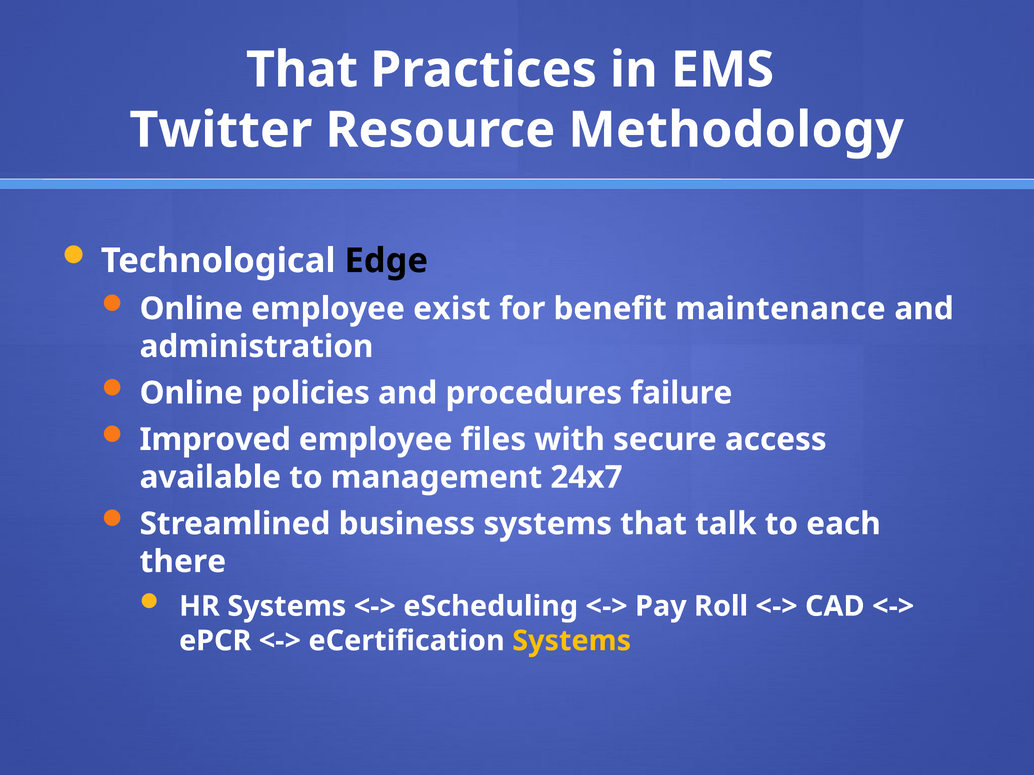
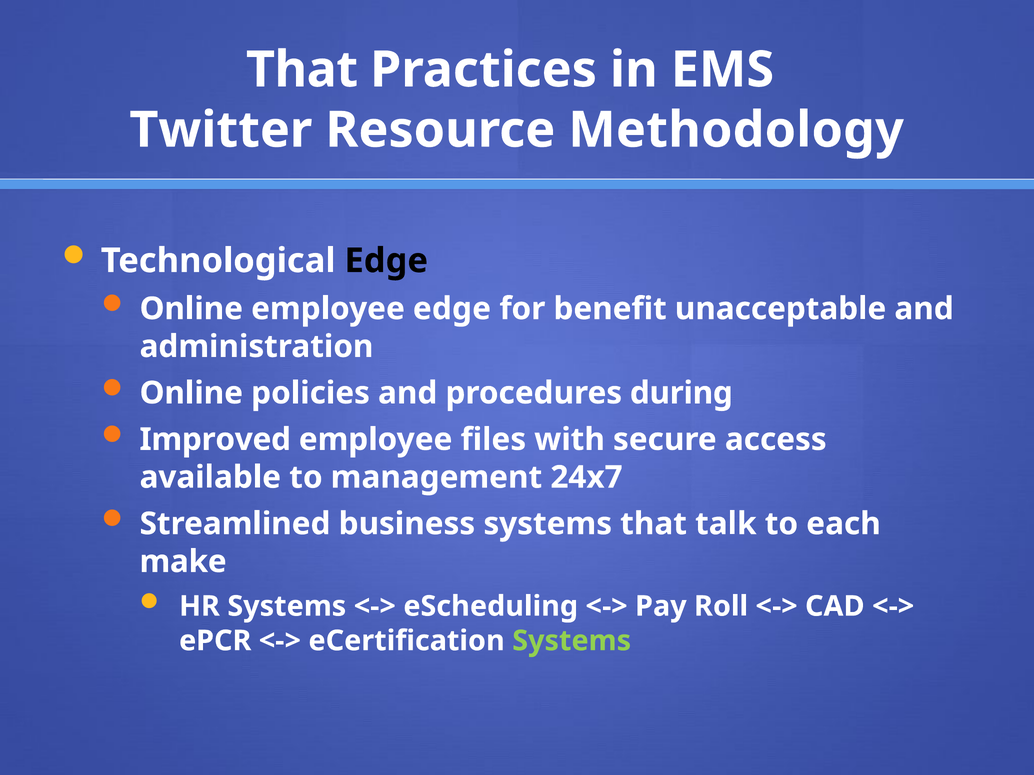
employee exist: exist -> edge
maintenance: maintenance -> unacceptable
failure: failure -> during
there: there -> make
Systems at (572, 641) colour: yellow -> light green
